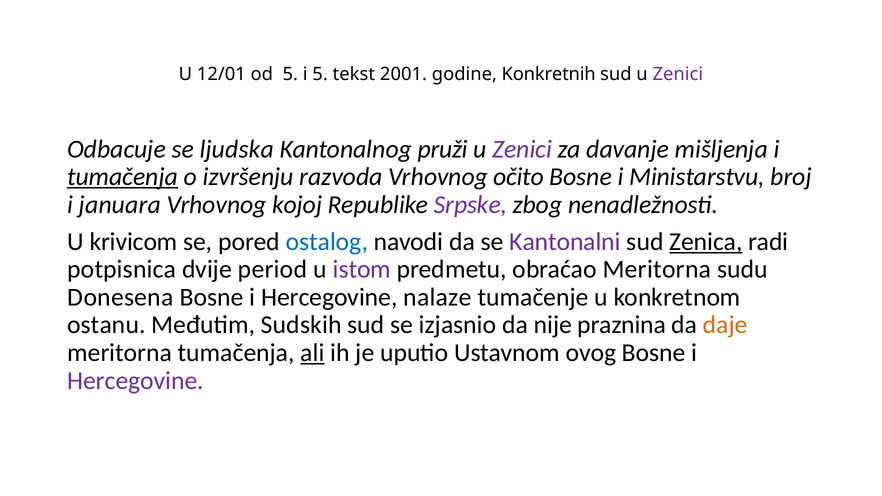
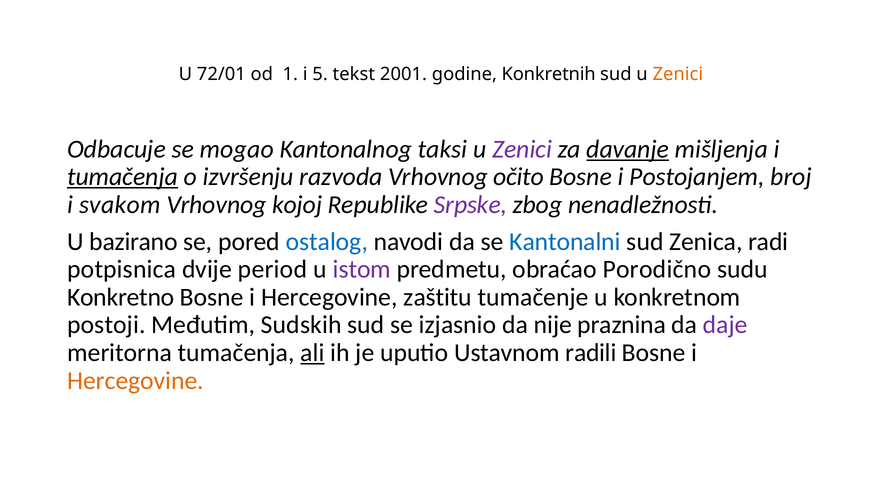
12/01: 12/01 -> 72/01
od 5: 5 -> 1
Zenici at (678, 74) colour: purple -> orange
ljudska: ljudska -> mogao
pruži: pruži -> taksi
davanje underline: none -> present
Ministarstvu: Ministarstvu -> Postojanjem
januara: januara -> svakom
krivicom: krivicom -> bazirano
Kantonalni colour: purple -> blue
Zenica underline: present -> none
obraćao Meritorna: Meritorna -> Porodično
Donesena: Donesena -> Konkretno
nalaze: nalaze -> zaštitu
ostanu: ostanu -> postoji
daje colour: orange -> purple
ovog: ovog -> radili
Hercegovine at (136, 381) colour: purple -> orange
